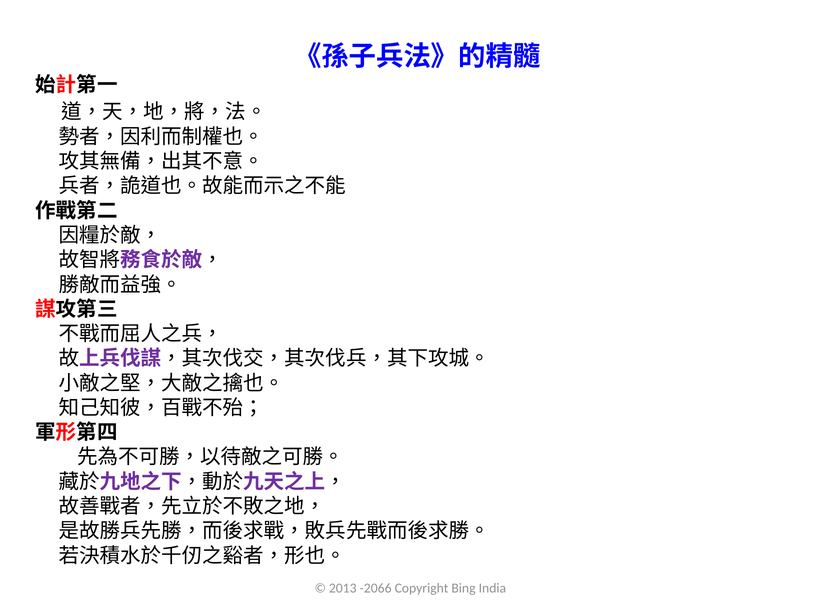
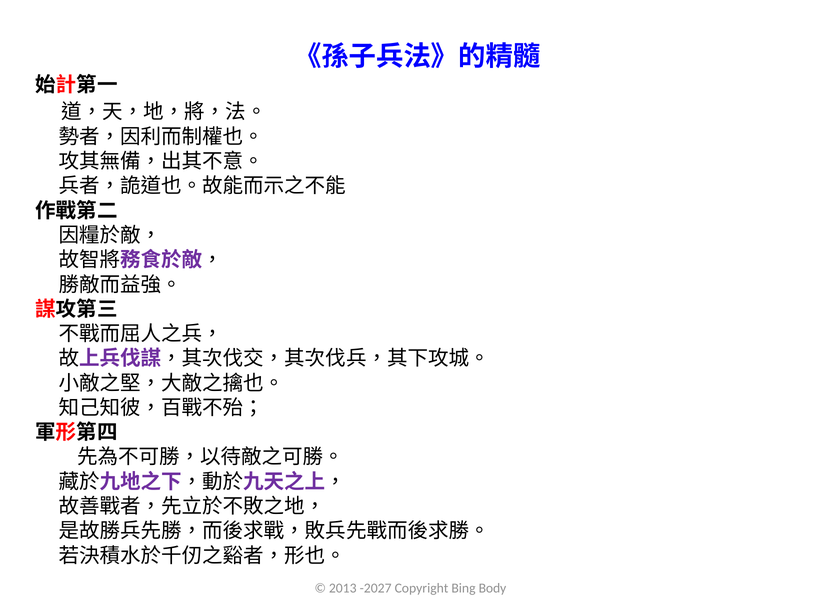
-2066: -2066 -> -2027
India: India -> Body
